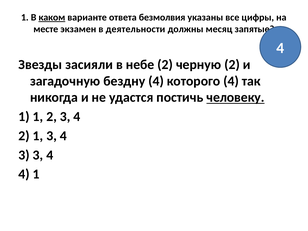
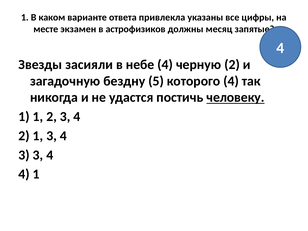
каком underline: present -> none
безмолвия: безмолвия -> привлекла
деятельности: деятельности -> астрофизиков
небе 2: 2 -> 4
бездну 4: 4 -> 5
